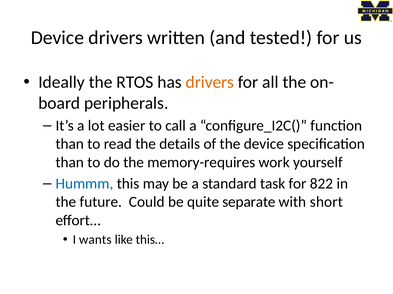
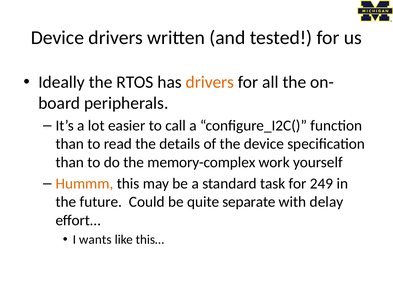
memory-requires: memory-requires -> memory-complex
Hummm colour: blue -> orange
822: 822 -> 249
short: short -> delay
